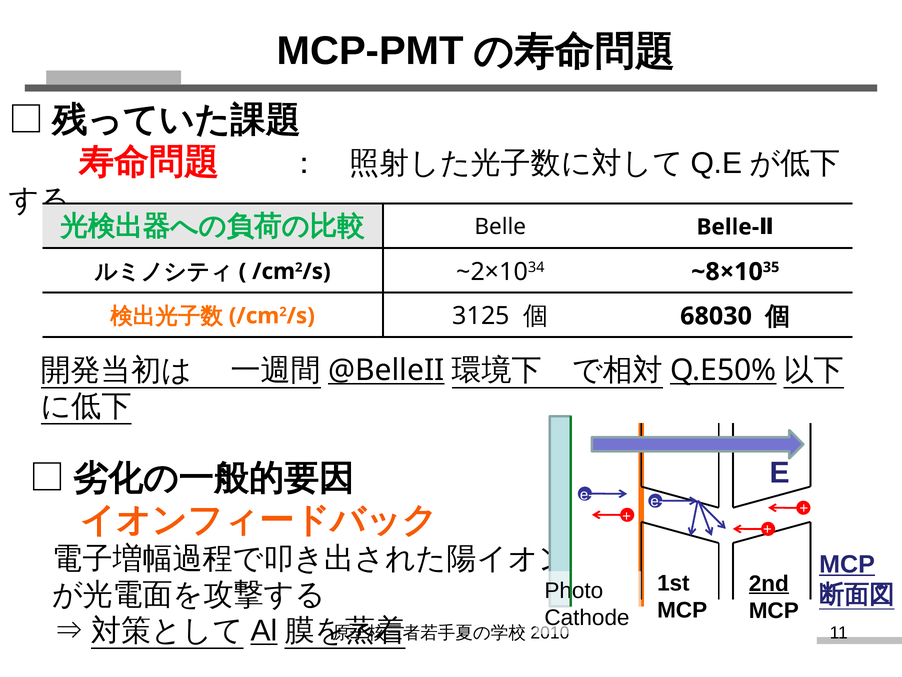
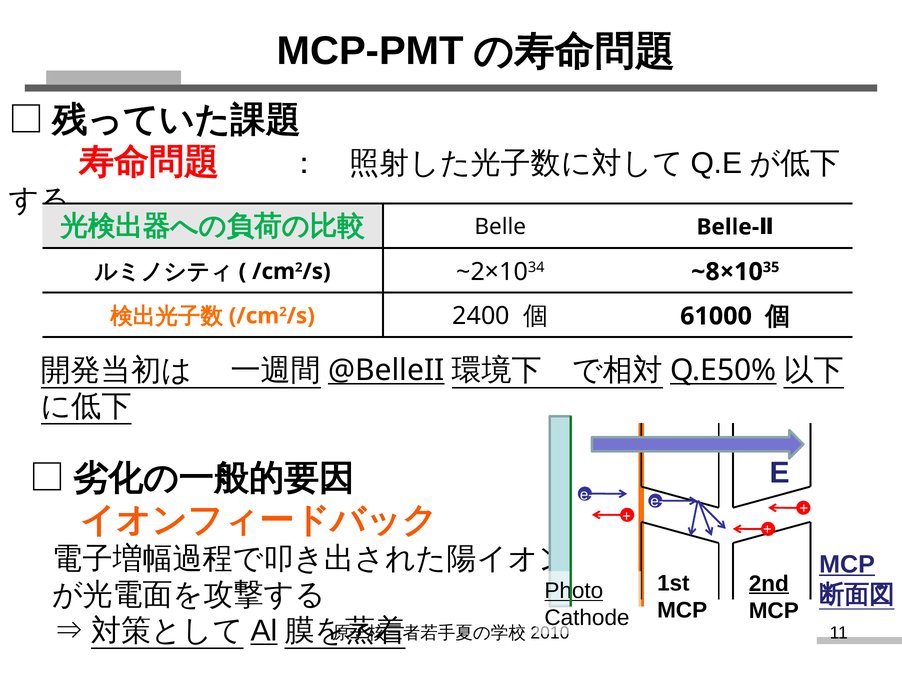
3125: 3125 -> 2400
68030: 68030 -> 61000
Photo underline: none -> present
